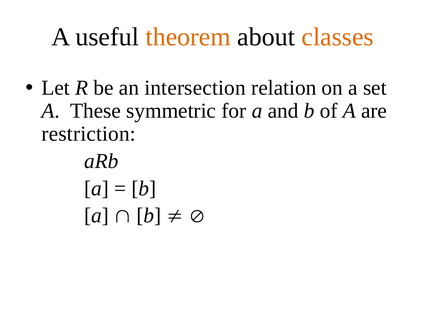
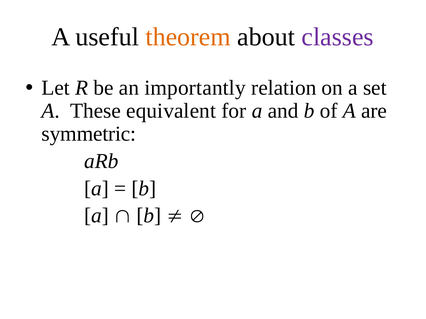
classes colour: orange -> purple
intersection: intersection -> importantly
symmetric: symmetric -> equivalent
restriction: restriction -> symmetric
